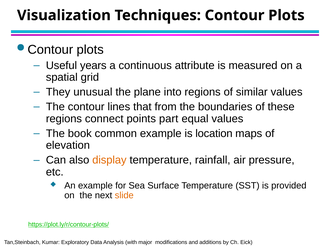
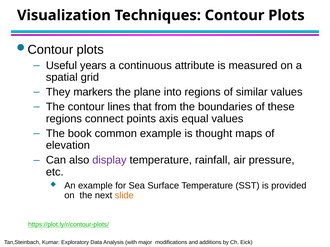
unusual: unusual -> markers
part: part -> axis
location: location -> thought
display colour: orange -> purple
